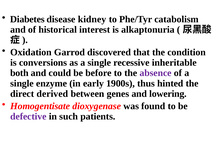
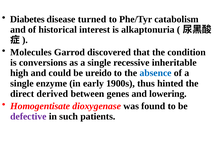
kidney: kidney -> turned
Oxidation: Oxidation -> Molecules
both: both -> high
before: before -> ureido
absence colour: purple -> blue
